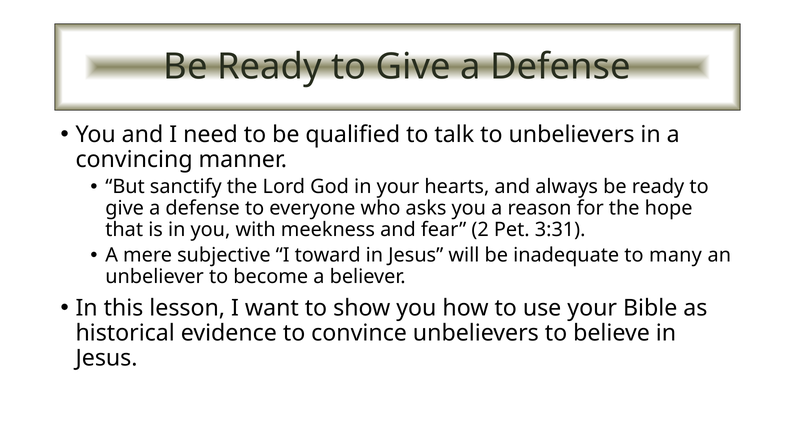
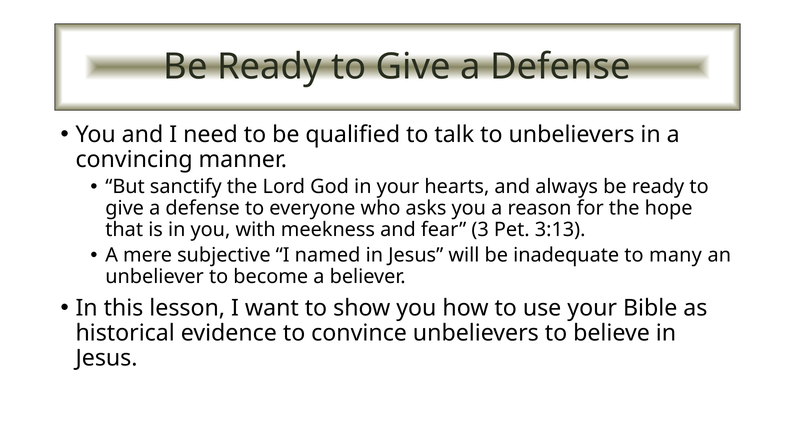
2: 2 -> 3
3:31: 3:31 -> 3:13
toward: toward -> named
